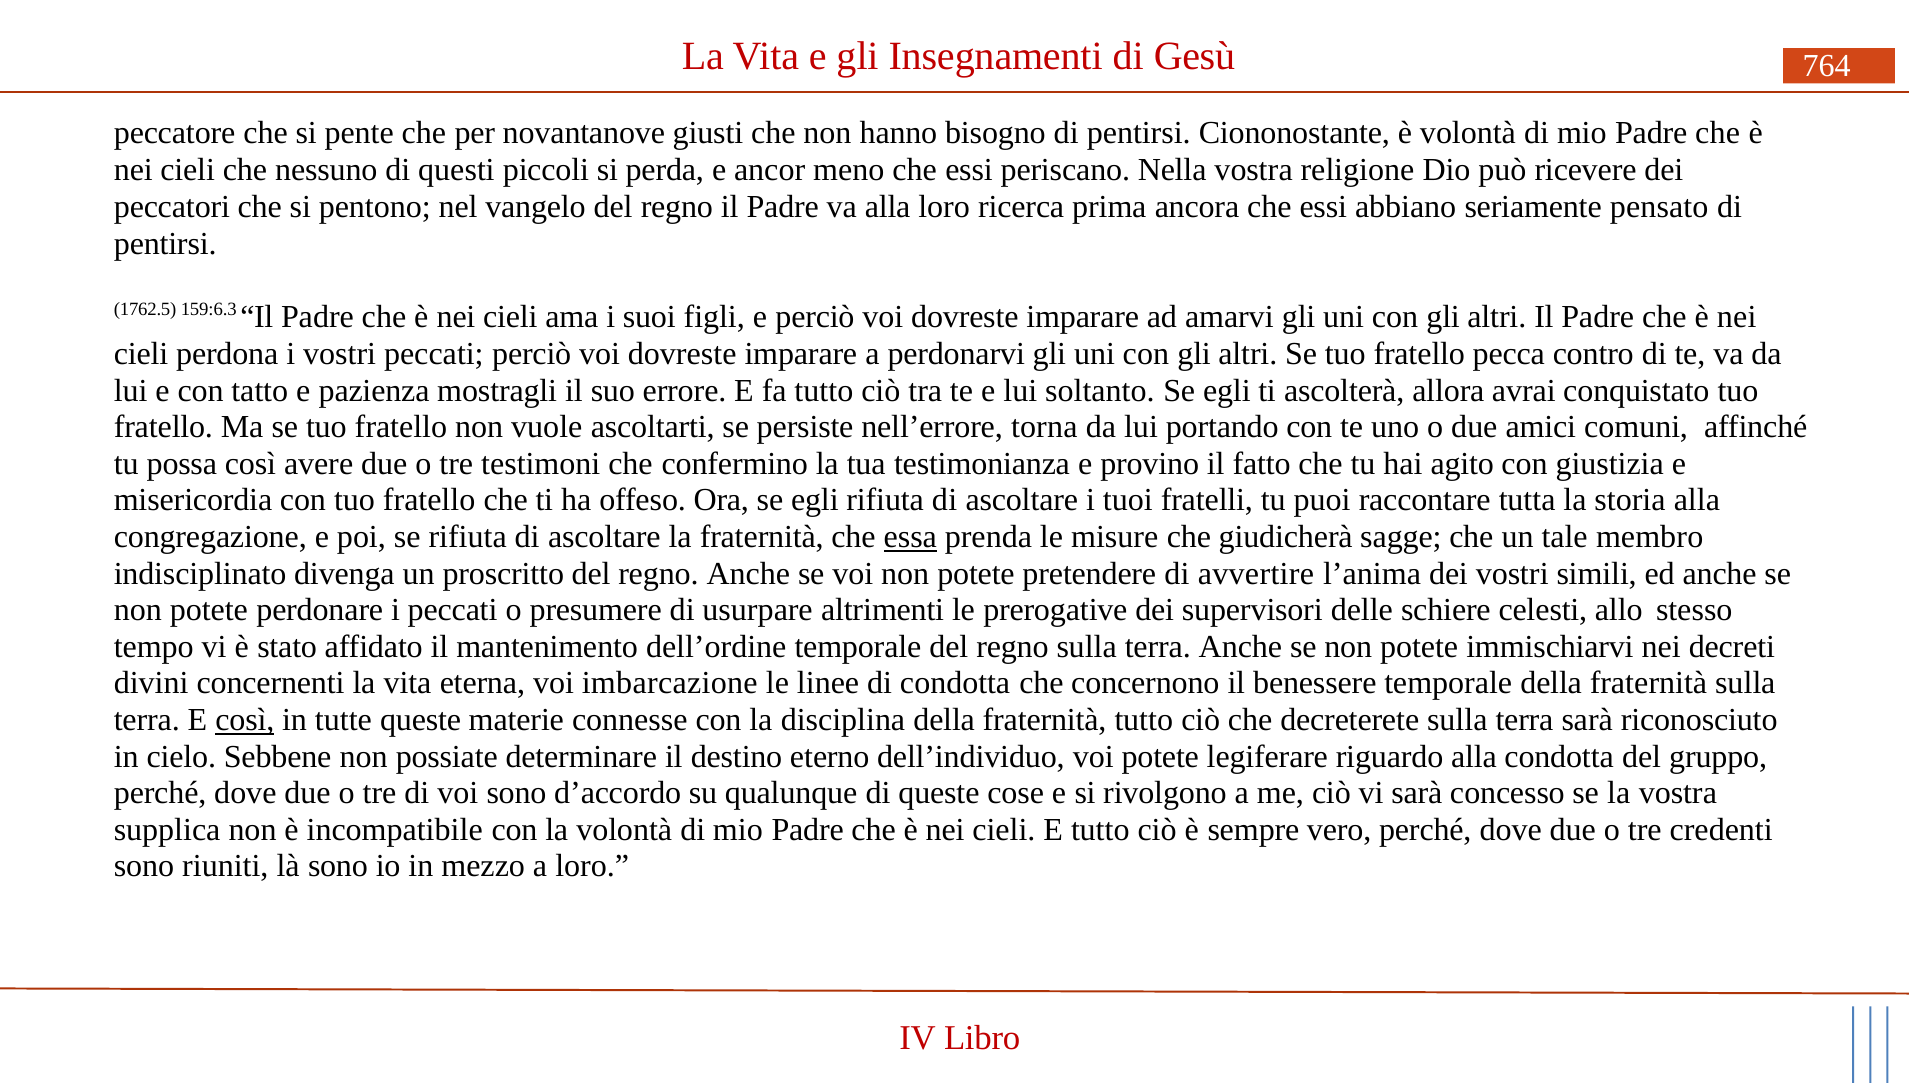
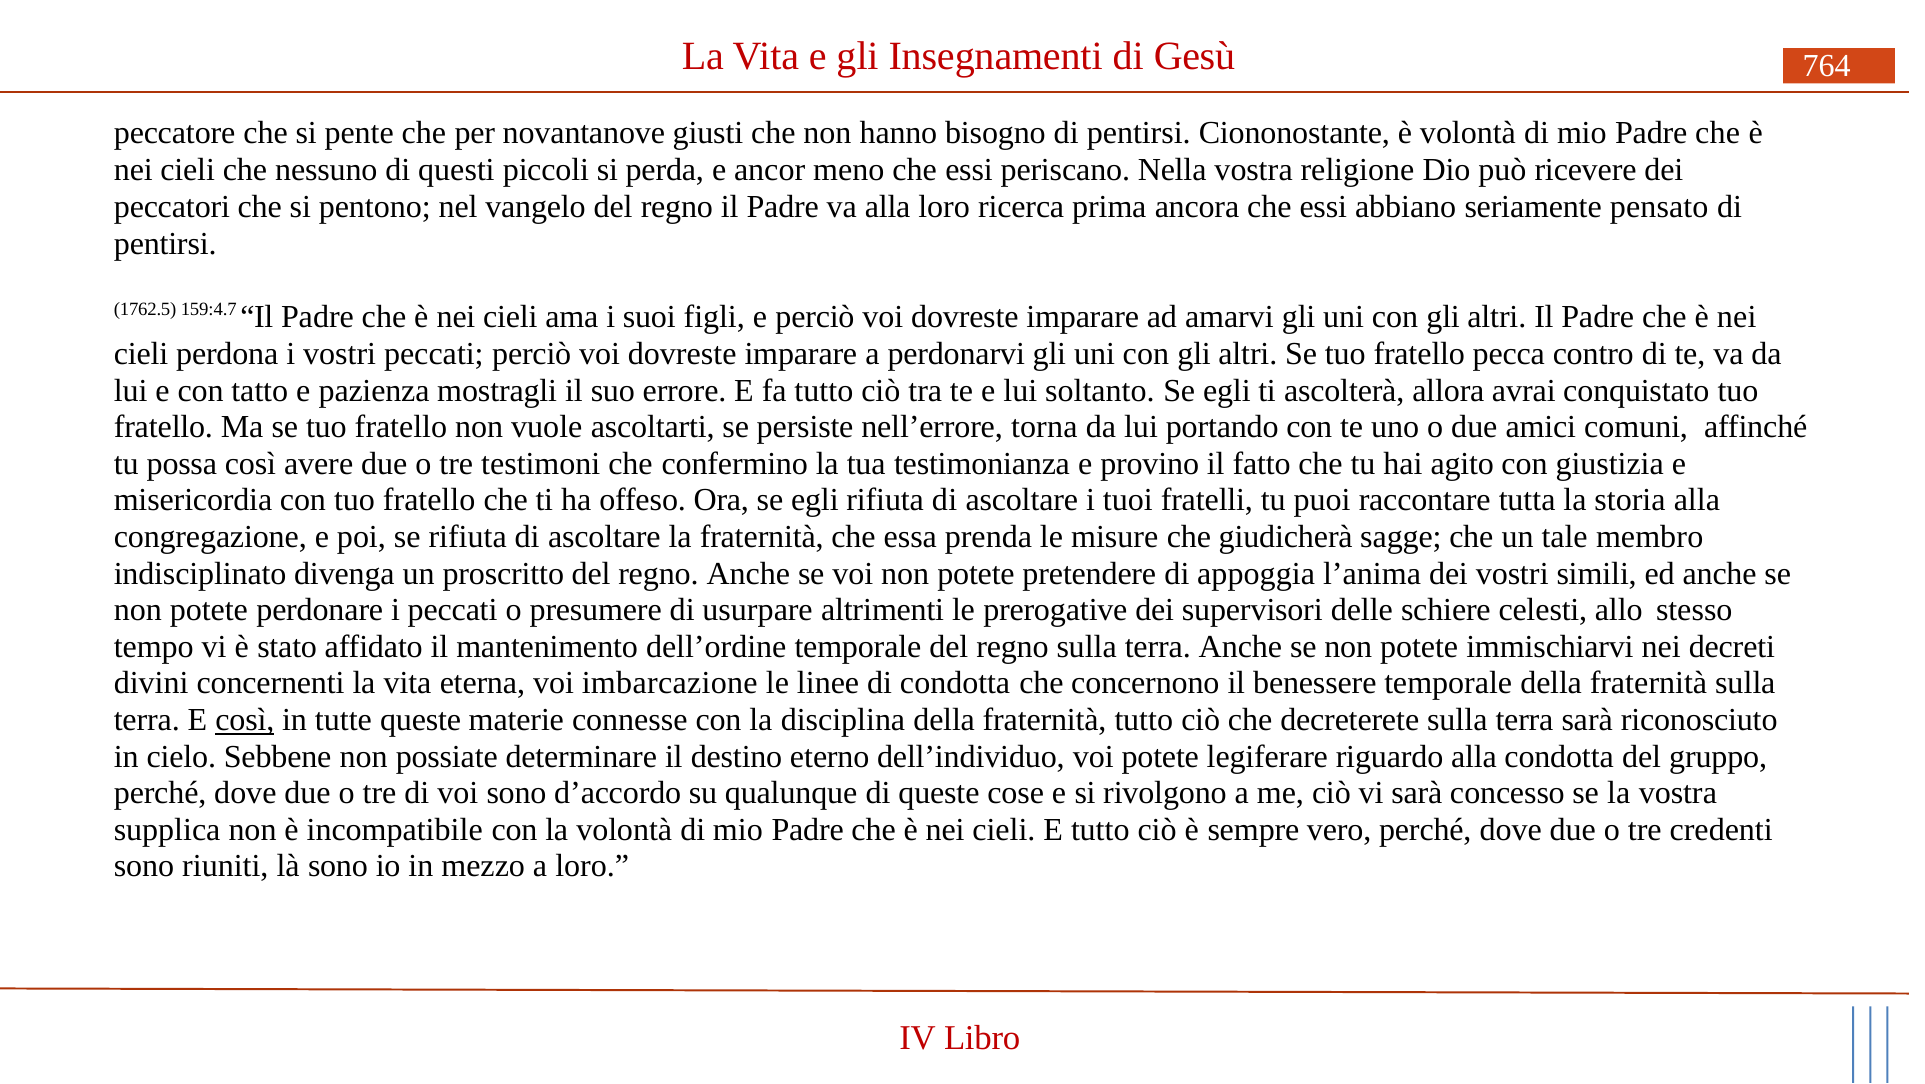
159:6.3: 159:6.3 -> 159:4.7
essa underline: present -> none
avvertire: avvertire -> appoggia
